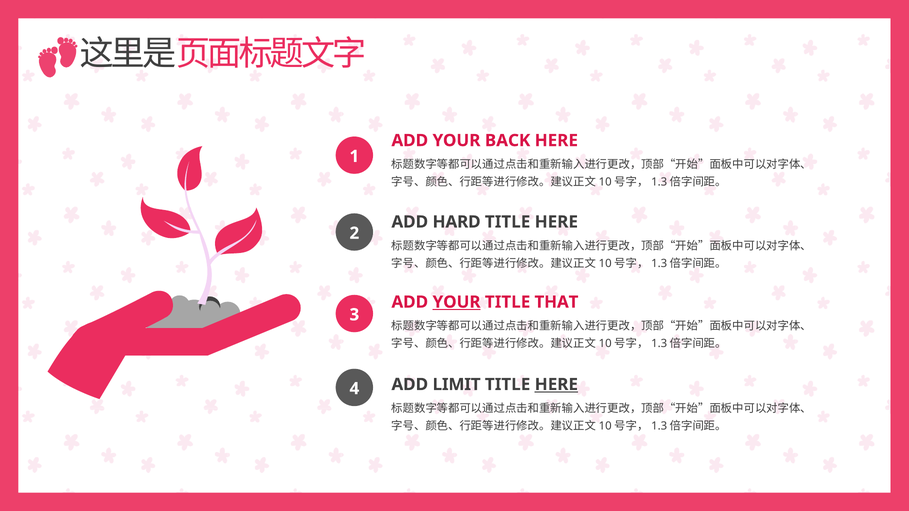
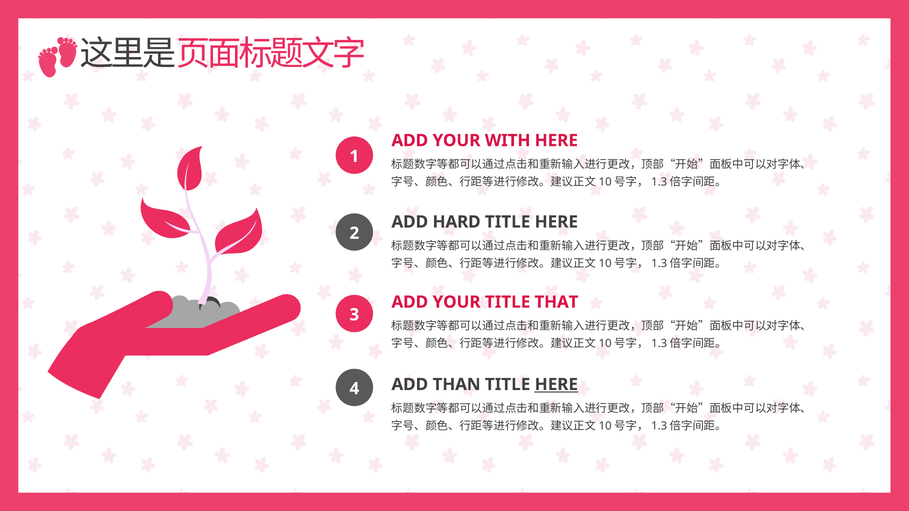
BACK: BACK -> WITH
YOUR at (457, 302) underline: present -> none
LIMIT: LIMIT -> THAN
